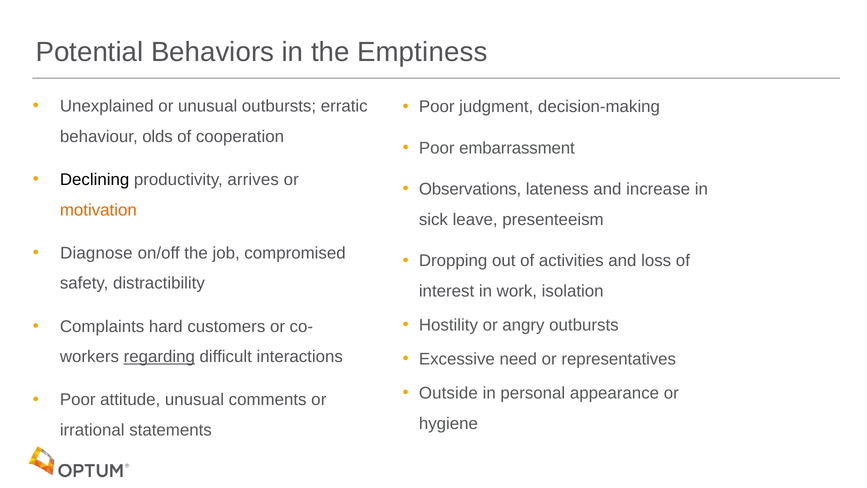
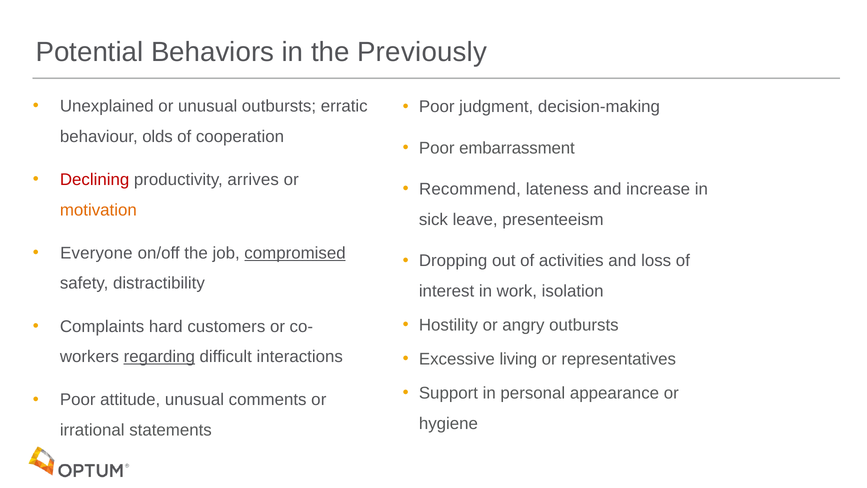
Emptiness: Emptiness -> Previously
Declining colour: black -> red
Observations: Observations -> Recommend
Diagnose: Diagnose -> Everyone
compromised underline: none -> present
need: need -> living
Outside: Outside -> Support
